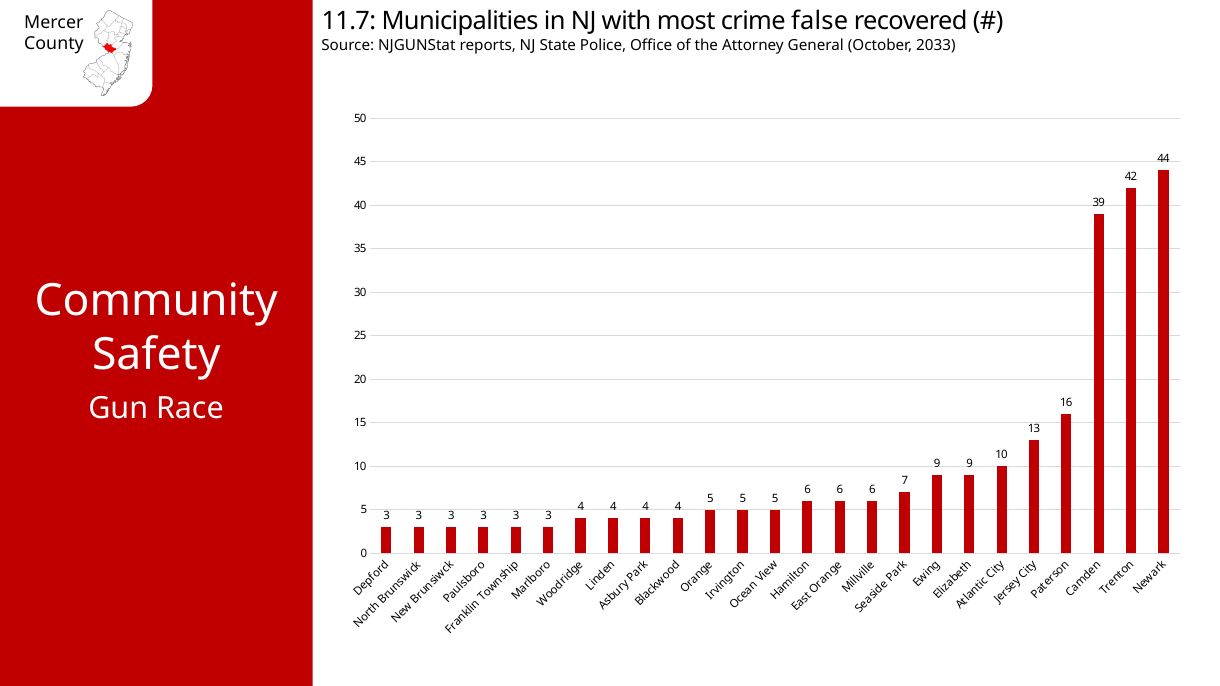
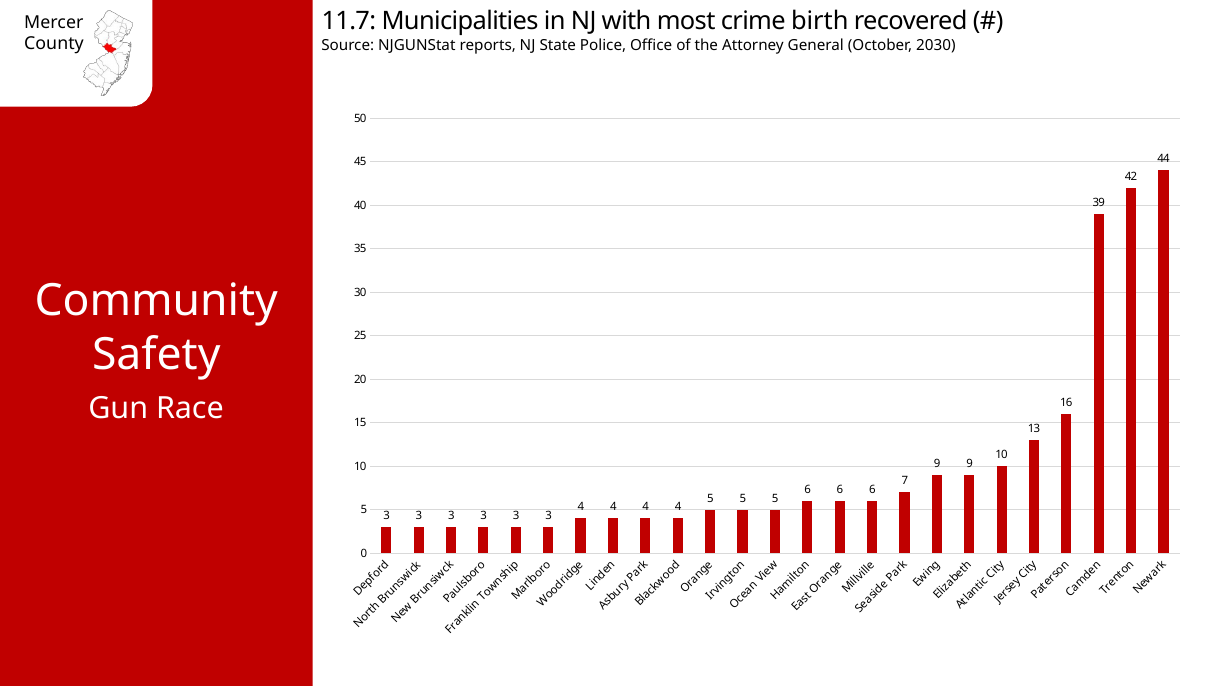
false: false -> birth
2033: 2033 -> 2030
